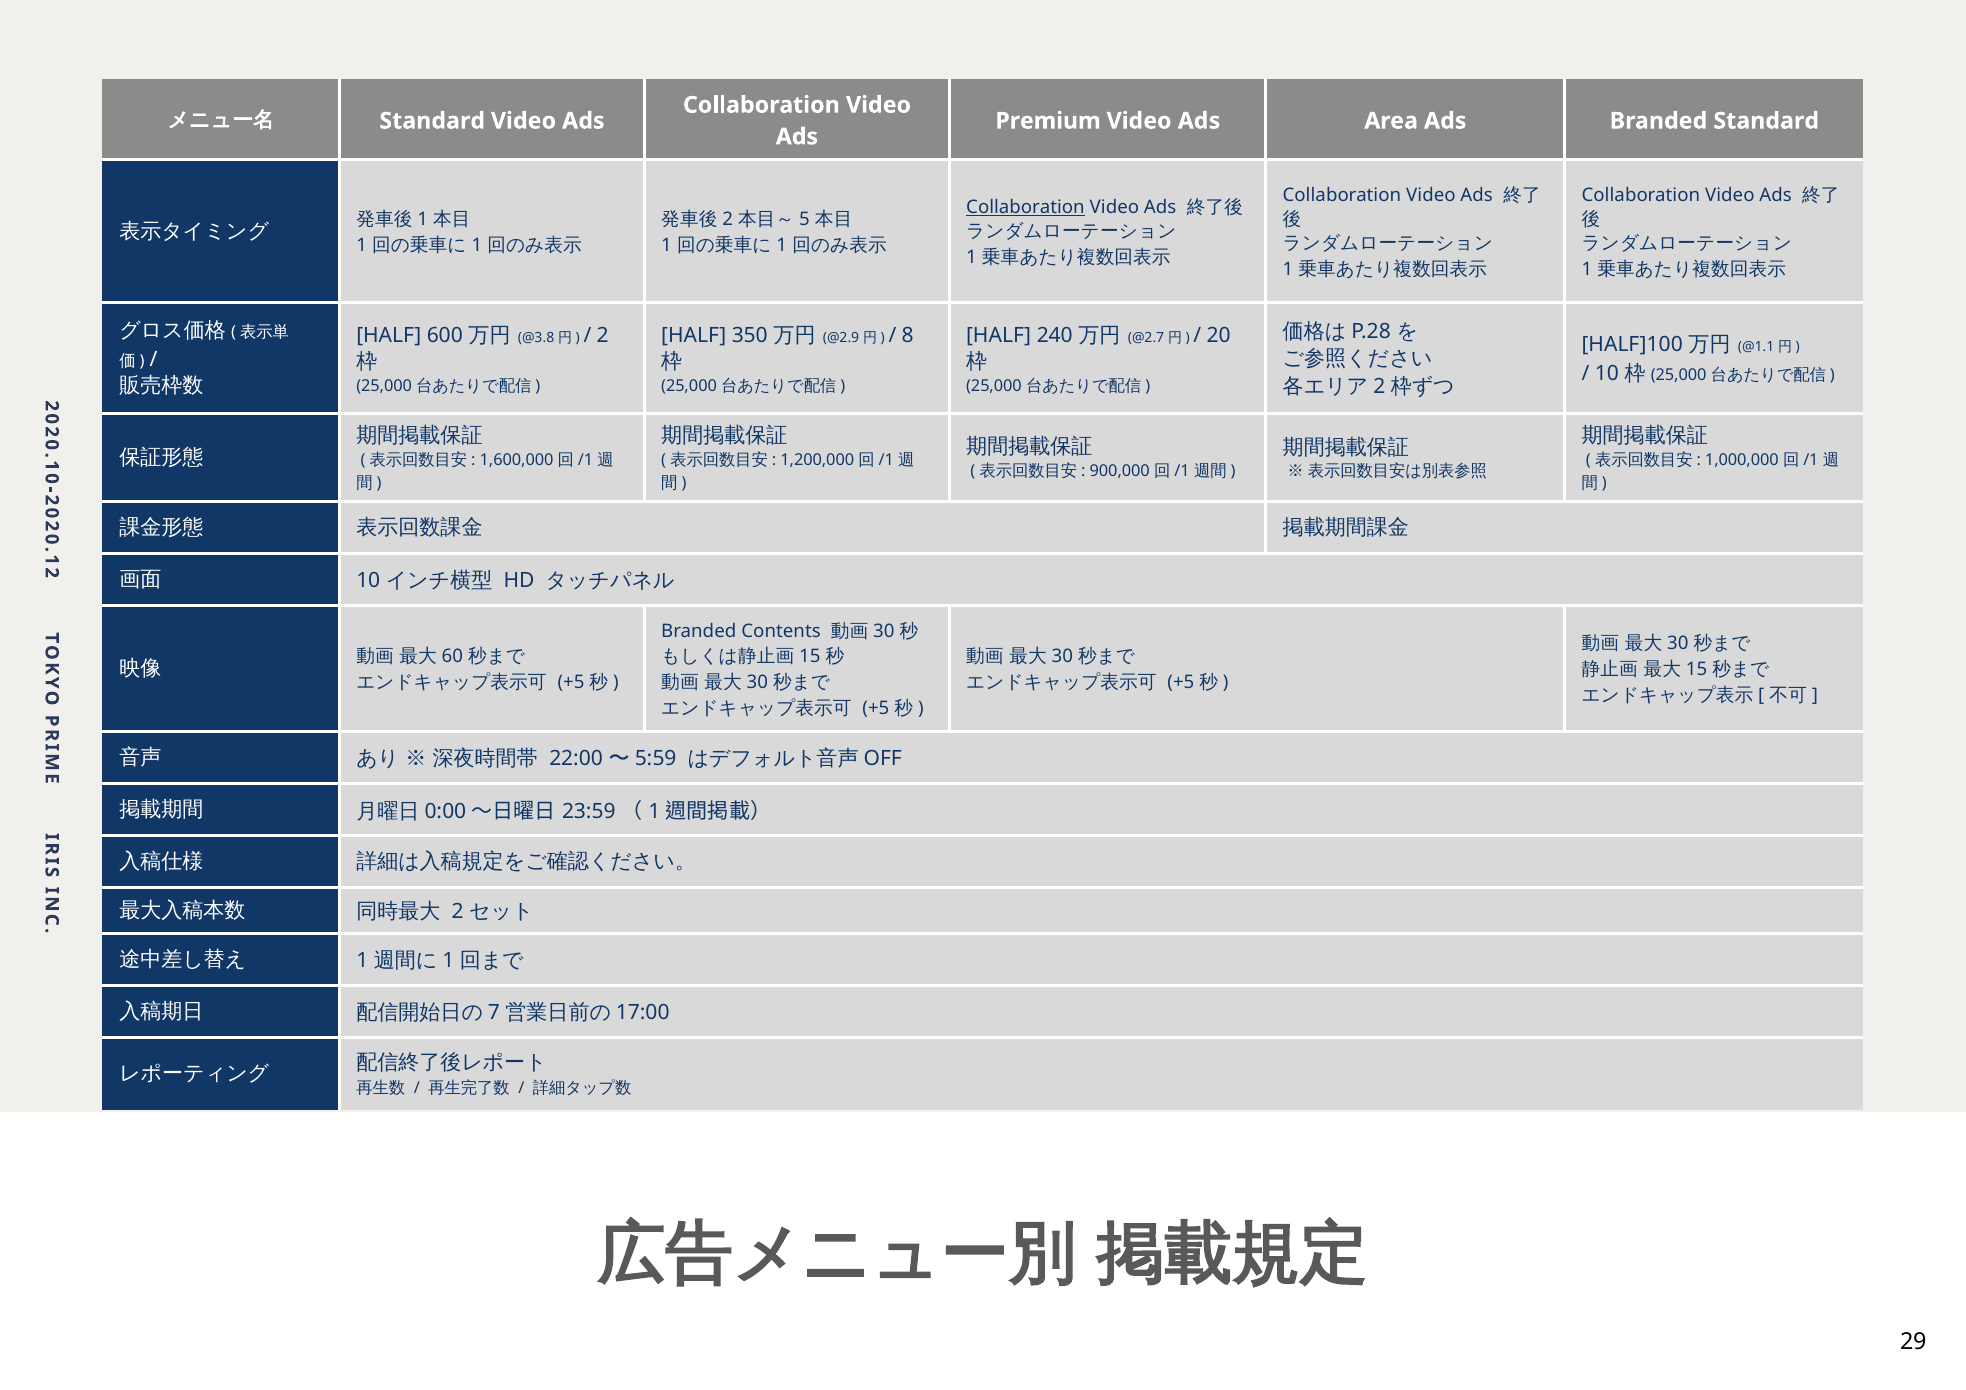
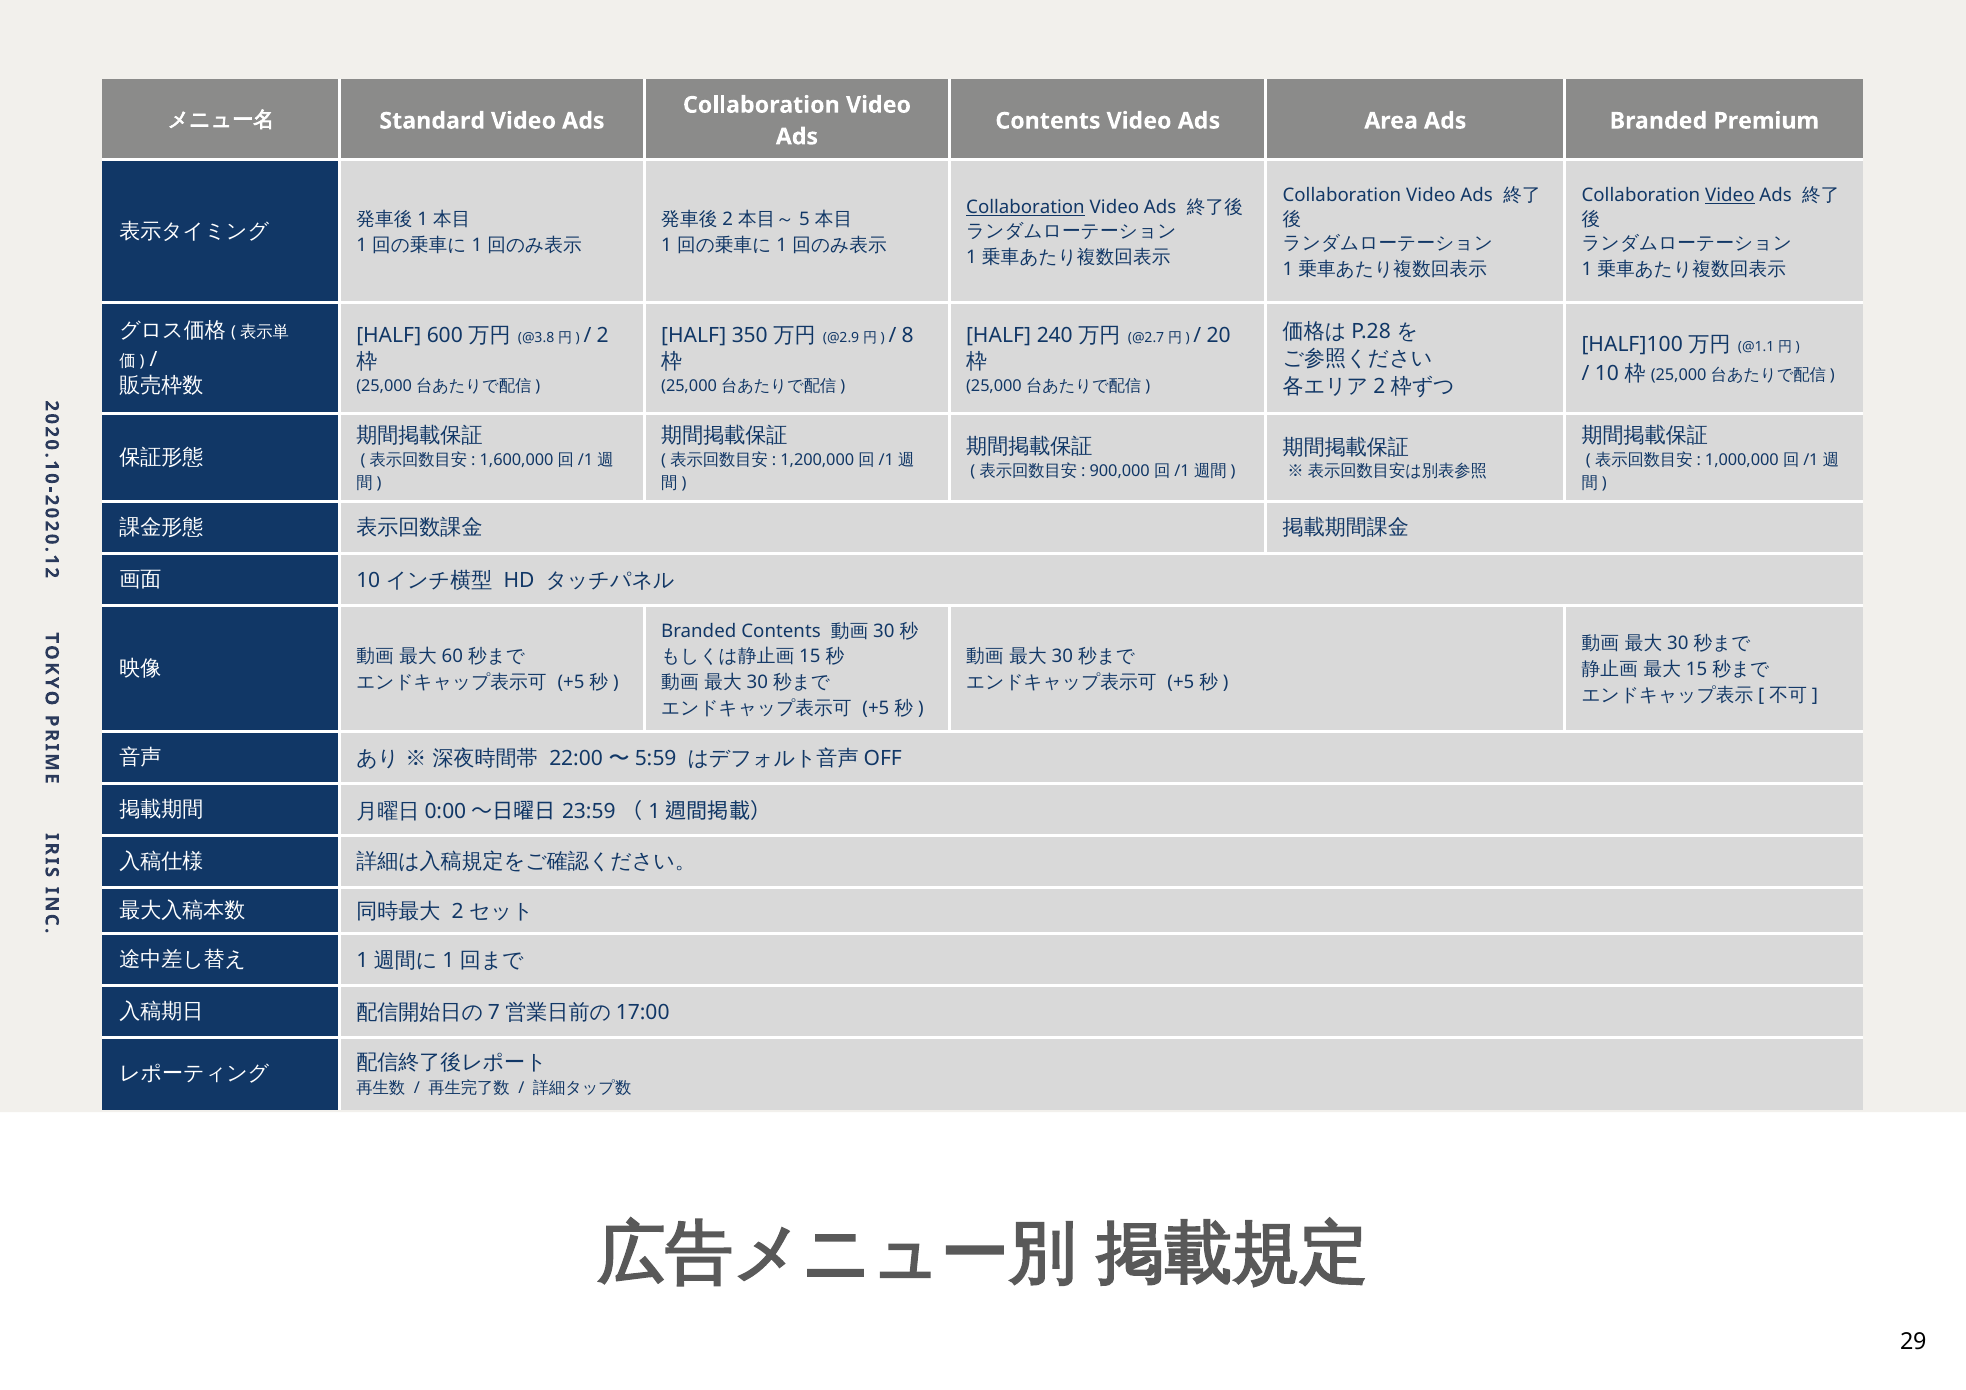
Premium at (1048, 121): Premium -> Contents
Branded Standard: Standard -> Premium
Video at (1730, 195) underline: none -> present
